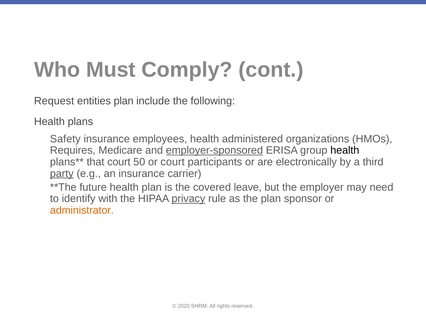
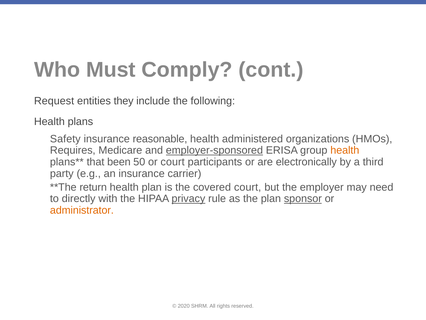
entities plan: plan -> they
employees: employees -> reasonable
health at (345, 150) colour: black -> orange
that court: court -> been
party underline: present -> none
future: future -> return
covered leave: leave -> court
identify: identify -> directly
sponsor underline: none -> present
